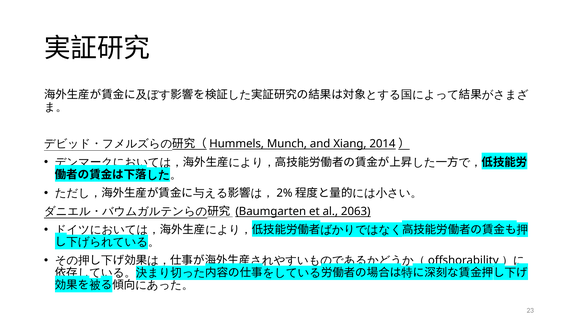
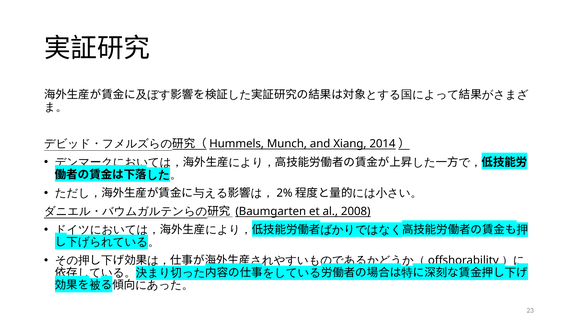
2063: 2063 -> 2008
